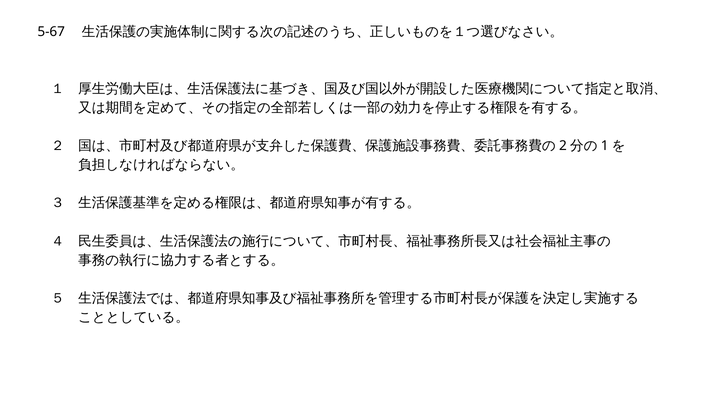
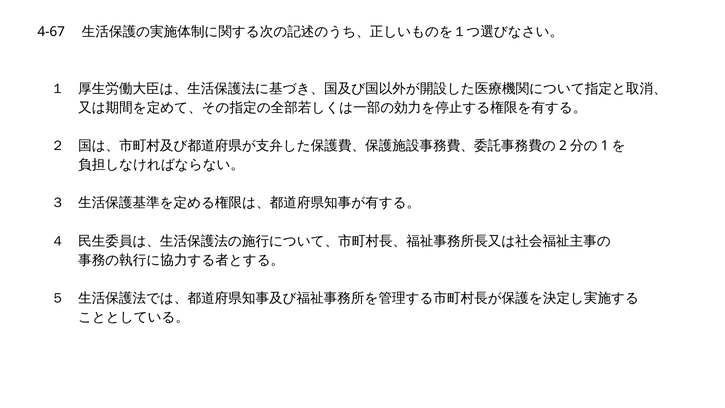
5-67: 5-67 -> 4-67
